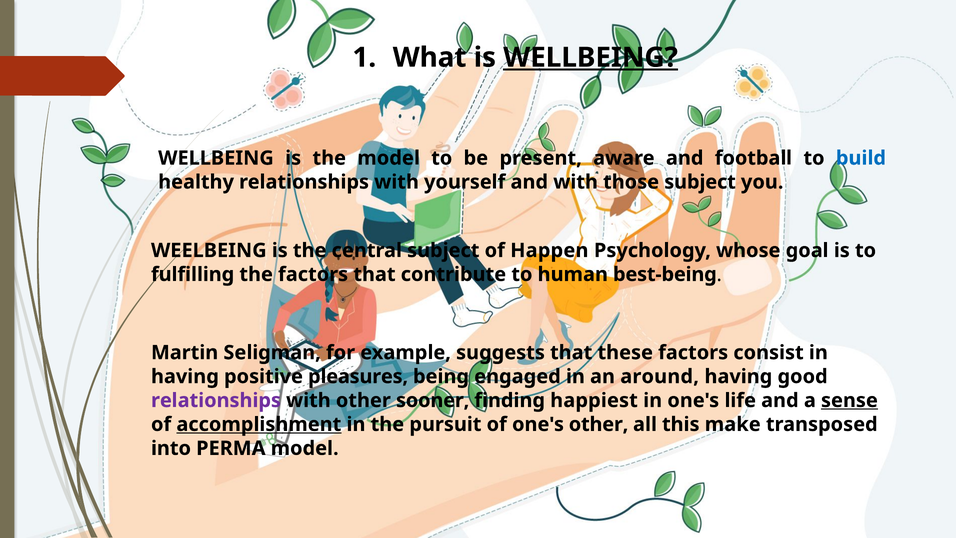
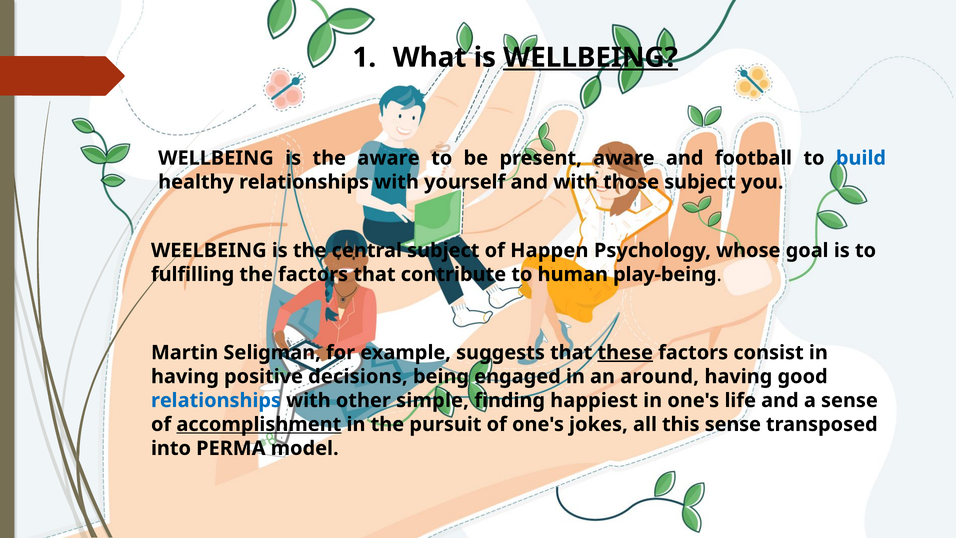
the model: model -> aware
best-being: best-being -> play-being
these underline: none -> present
pleasures: pleasures -> decisions
relationships at (216, 400) colour: purple -> blue
sooner: sooner -> simple
sense at (849, 400) underline: present -> none
one's other: other -> jokes
this make: make -> sense
